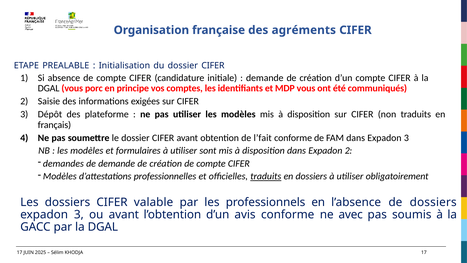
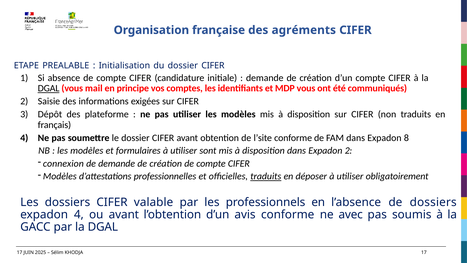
DGAL at (49, 88) underline: none -> present
porc: porc -> mail
l’fait: l’fait -> l’site
dans Expadon 3: 3 -> 8
demandes: demandes -> connexion
en dossiers: dossiers -> déposer
3 at (79, 214): 3 -> 4
